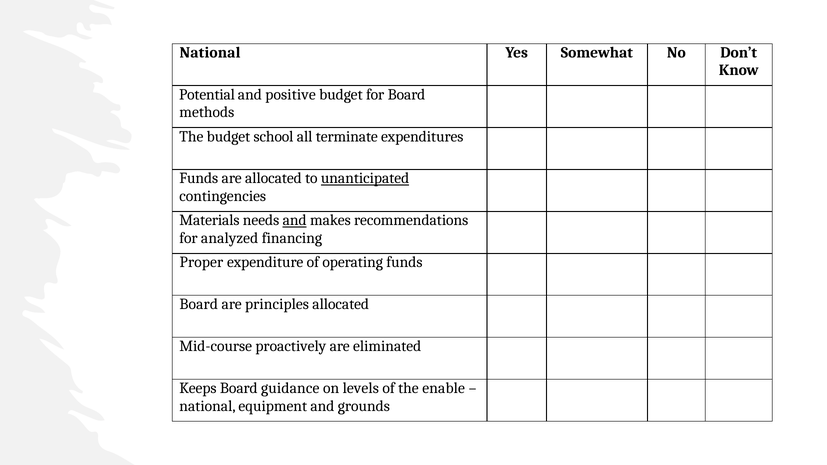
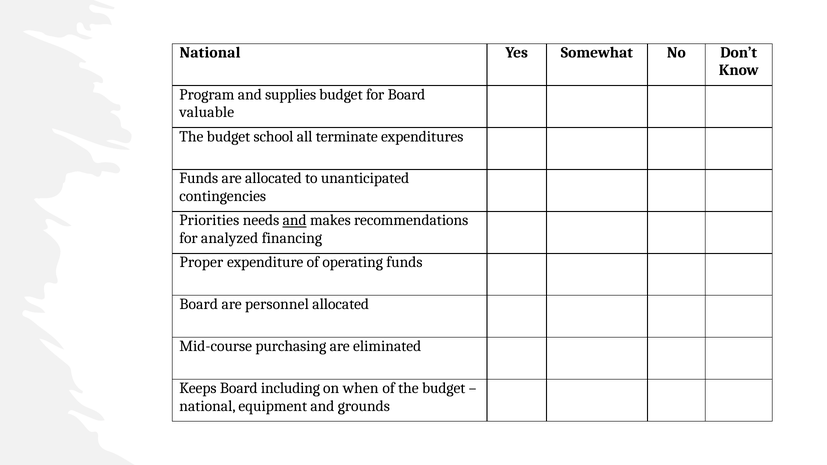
Potential: Potential -> Program
positive: positive -> supplies
methods: methods -> valuable
unanticipated underline: present -> none
Materials: Materials -> Priorities
principles: principles -> personnel
proactively: proactively -> purchasing
guidance: guidance -> including
levels: levels -> when
of the enable: enable -> budget
